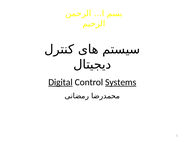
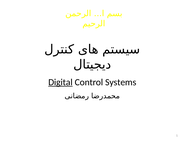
Systems underline: present -> none
